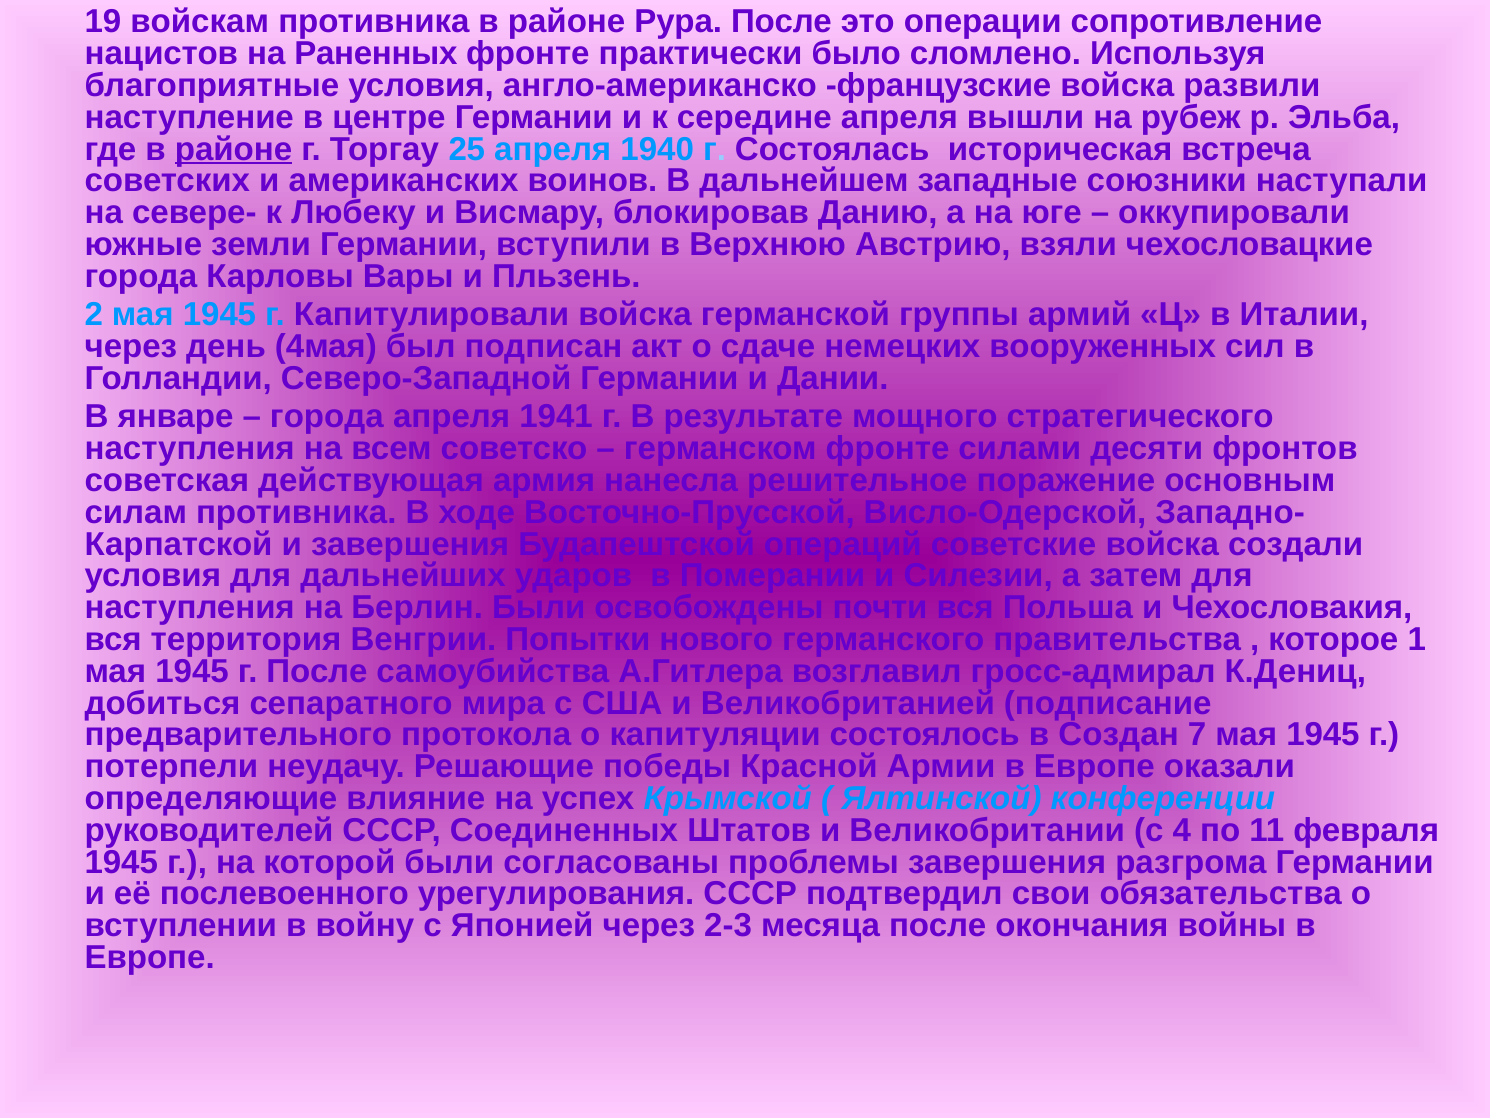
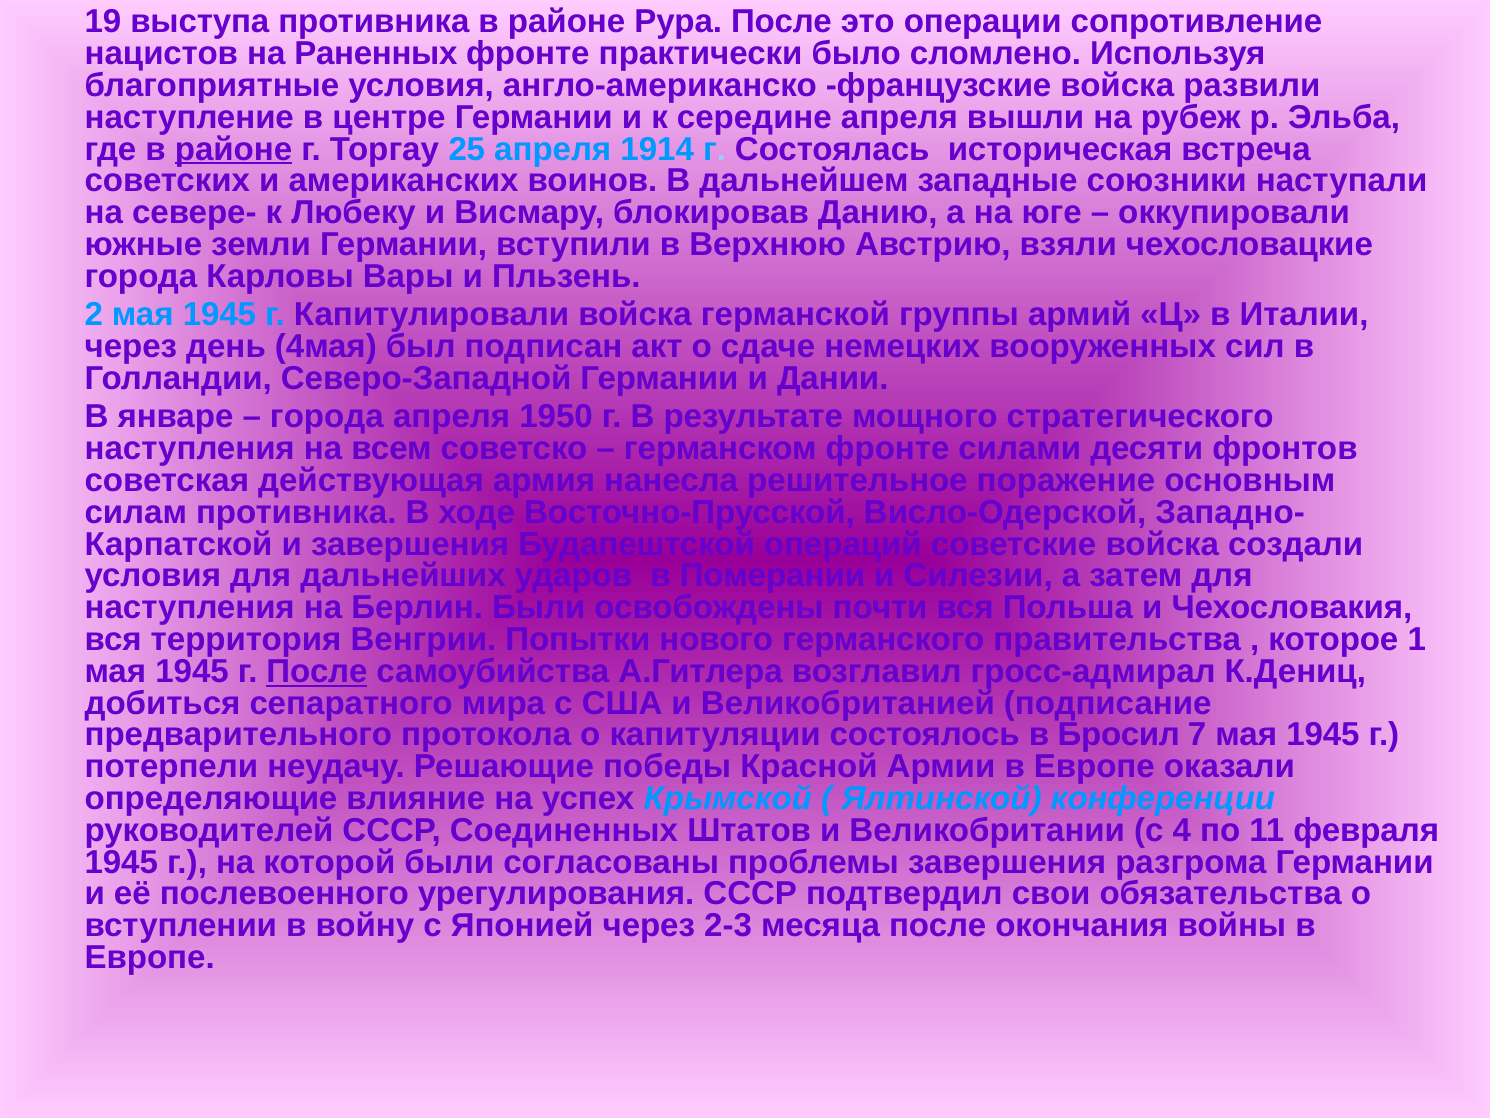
войскам: войскам -> выступа
1940: 1940 -> 1914
1941: 1941 -> 1950
После at (317, 671) underline: none -> present
Создан: Создан -> Бросил
